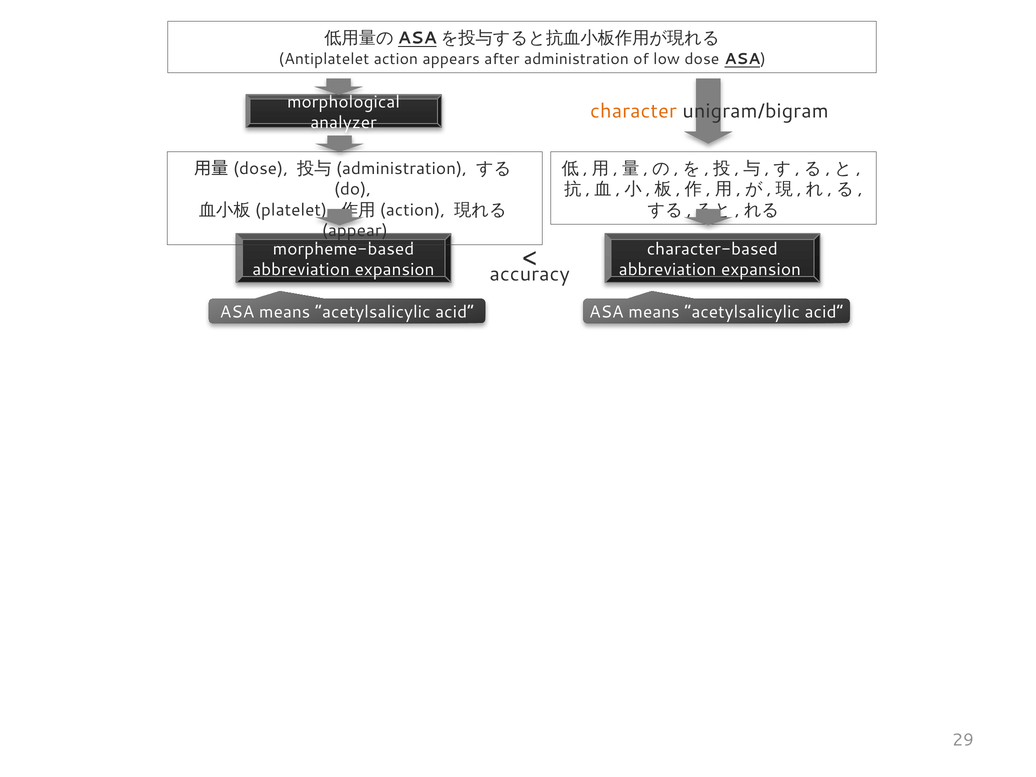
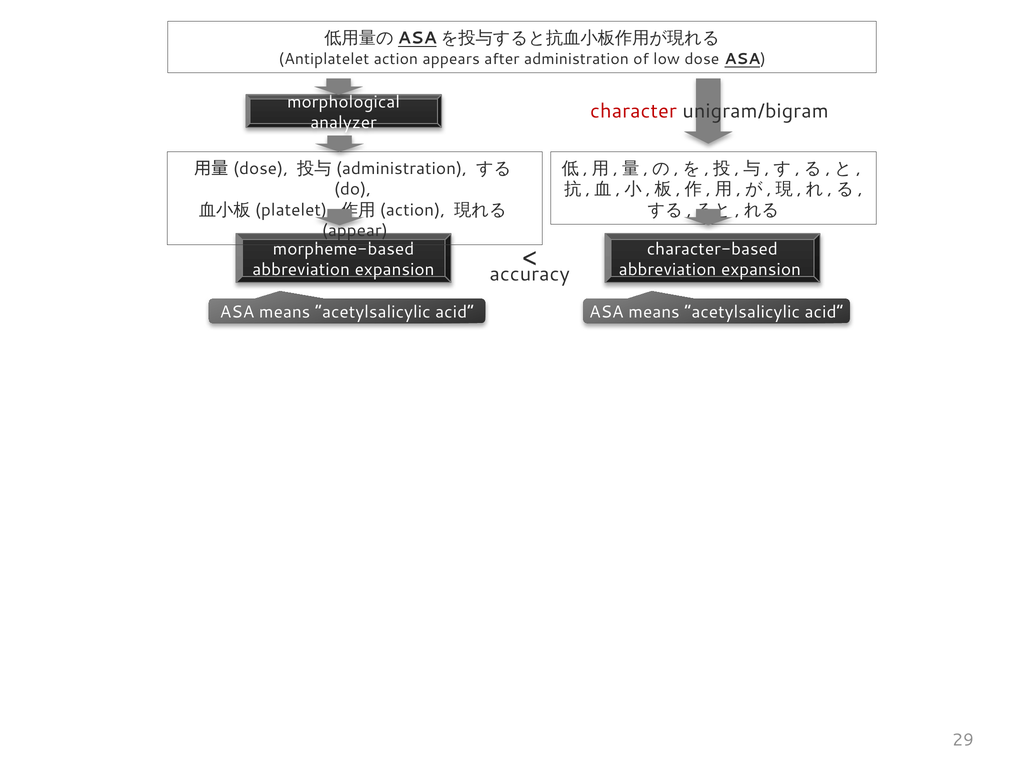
character colour: orange -> red
